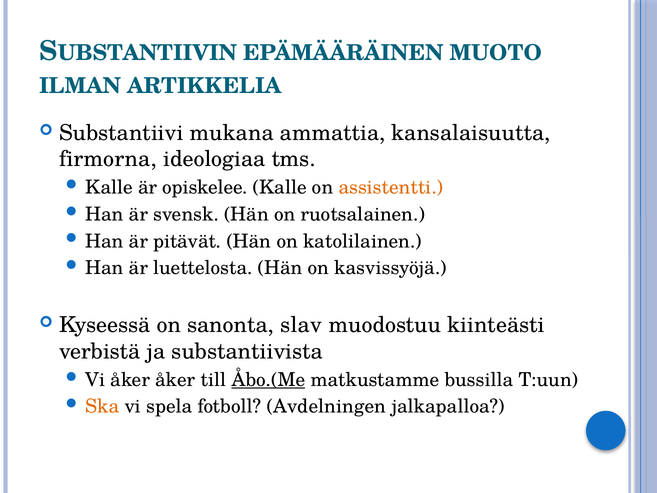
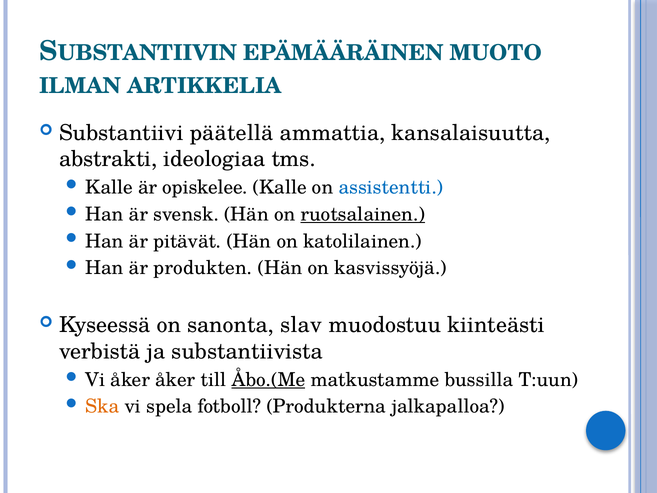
mukana: mukana -> päätellä
firmorna: firmorna -> abstrakti
assistentti colour: orange -> blue
ruotsalainen underline: none -> present
luettelosta: luettelosta -> produkten
Avdelningen: Avdelningen -> Produkterna
